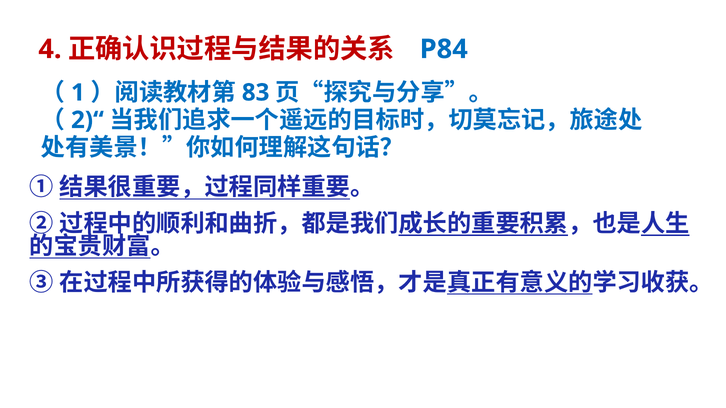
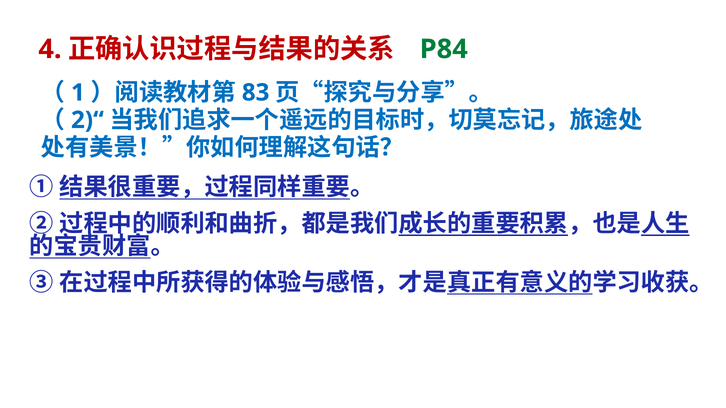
P84 colour: blue -> green
